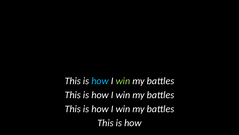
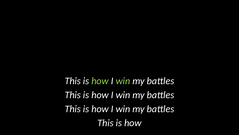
how at (100, 81) colour: light blue -> light green
